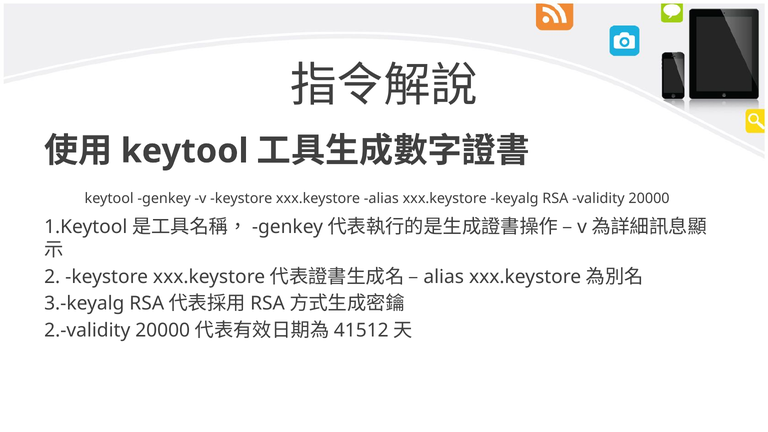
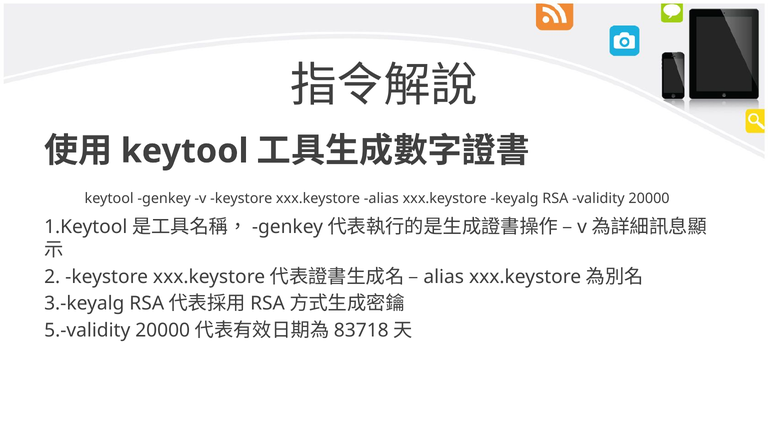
2.-validity: 2.-validity -> 5.-validity
41512: 41512 -> 83718
